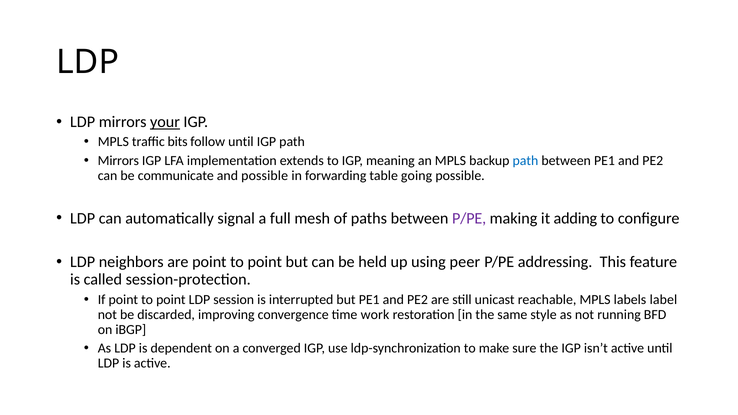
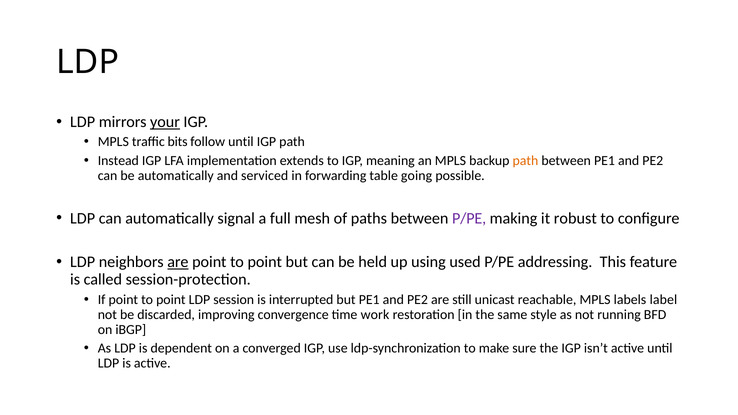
Mirrors at (118, 161): Mirrors -> Instead
path at (525, 161) colour: blue -> orange
be communicate: communicate -> automatically
and possible: possible -> serviced
adding: adding -> robust
are at (178, 262) underline: none -> present
peer: peer -> used
